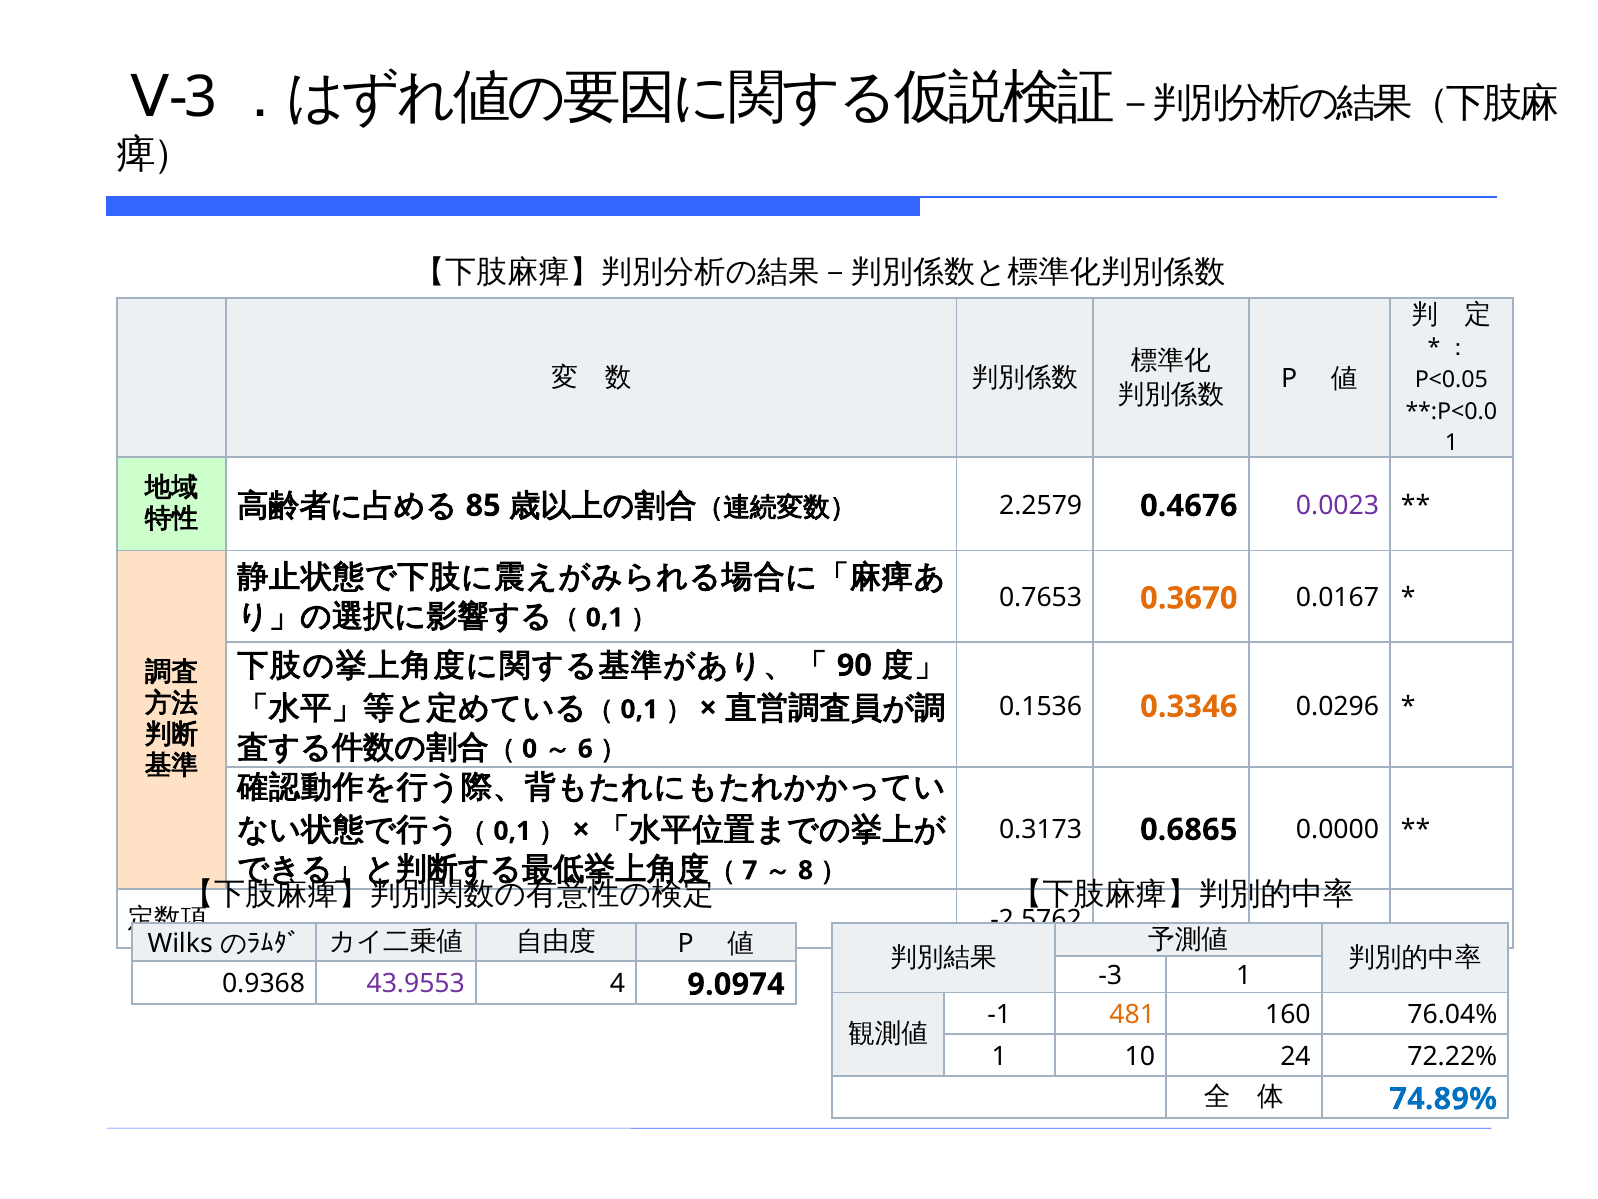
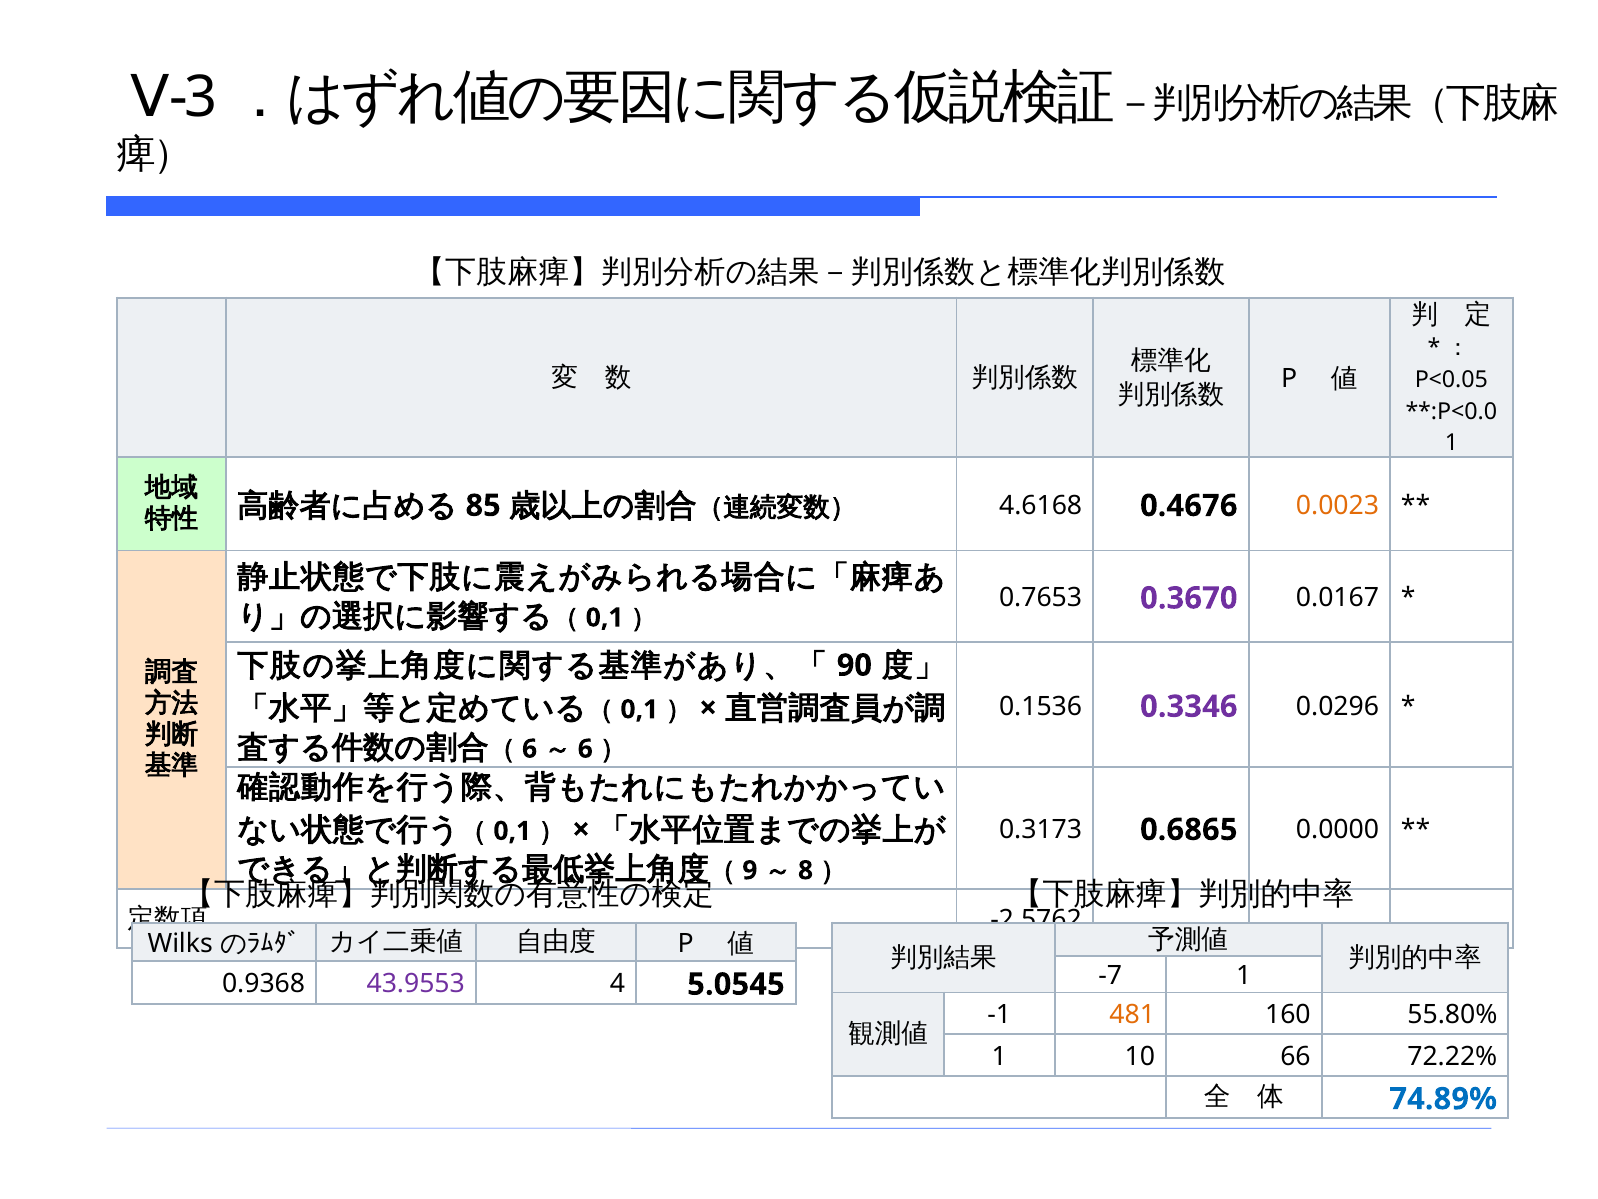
2.2579: 2.2579 -> 4.6168
0.0023 colour: purple -> orange
0.3670 colour: orange -> purple
0.3346 colour: orange -> purple
0 at (530, 749): 0 -> 6
7: 7 -> 9
-3 at (1110, 975): -3 -> -7
9.0974: 9.0974 -> 5.0545
76.04%: 76.04% -> 55.80%
24: 24 -> 66
